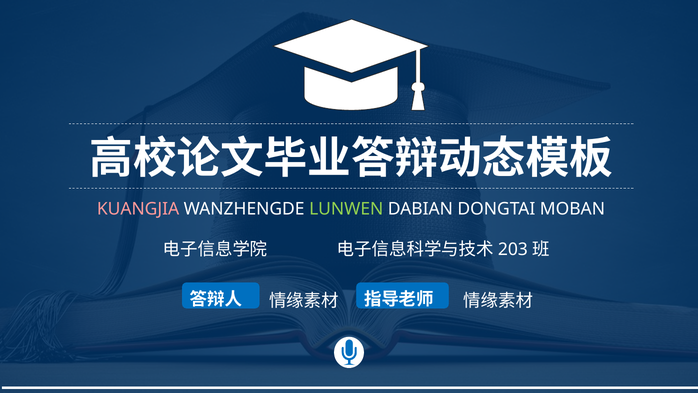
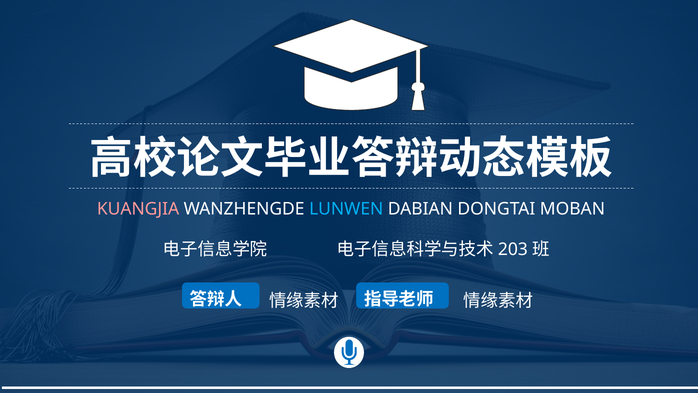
LUNWEN colour: light green -> light blue
